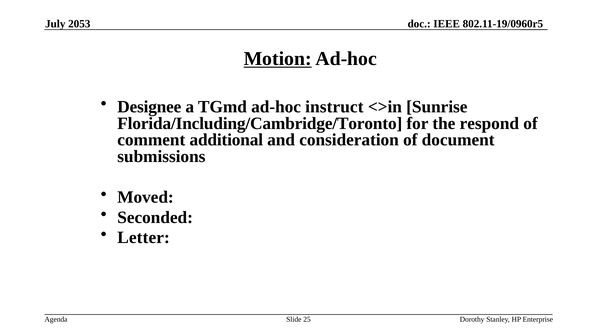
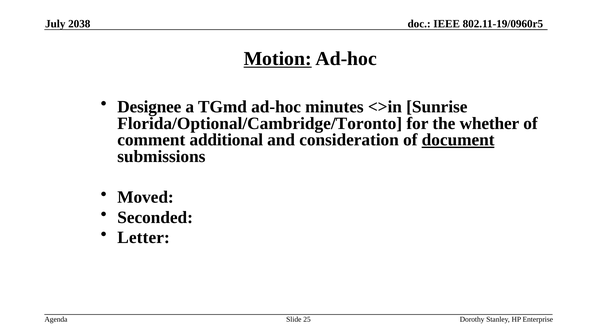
2053: 2053 -> 2038
instruct: instruct -> minutes
Florida/Including/Cambridge/Toronto: Florida/Including/Cambridge/Toronto -> Florida/Optional/Cambridge/Toronto
respond: respond -> whether
document underline: none -> present
